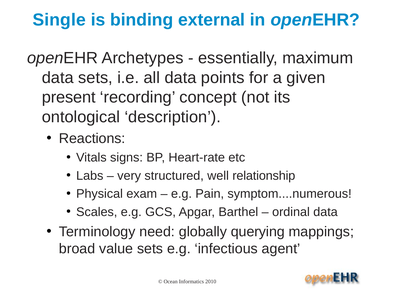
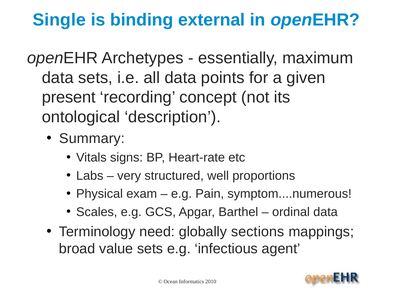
Reactions: Reactions -> Summary
relationship: relationship -> proportions
querying: querying -> sections
